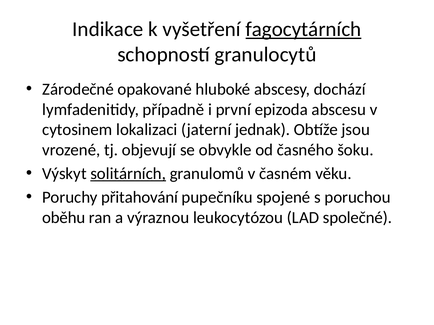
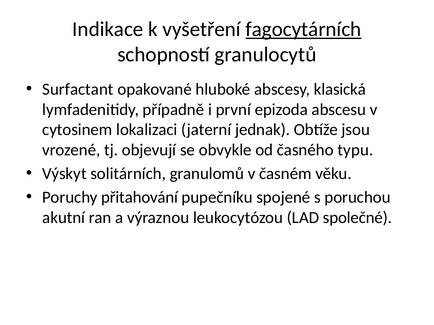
Zárodečné: Zárodečné -> Surfactant
dochází: dochází -> klasická
šoku: šoku -> typu
solitárních underline: present -> none
oběhu: oběhu -> akutní
